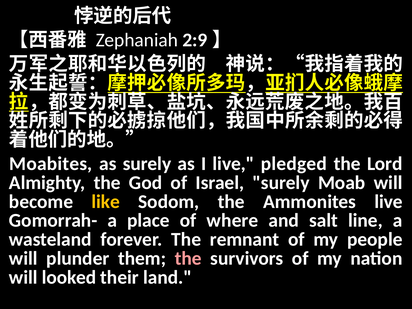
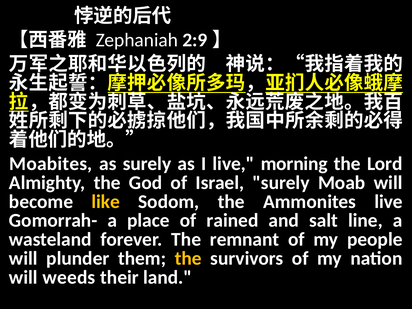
pledged: pledged -> morning
where: where -> rained
the at (188, 258) colour: pink -> yellow
looked: looked -> weeds
